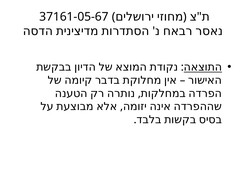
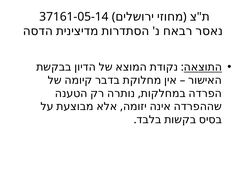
37161-05-67: 37161-05-67 -> 37161-05-14
